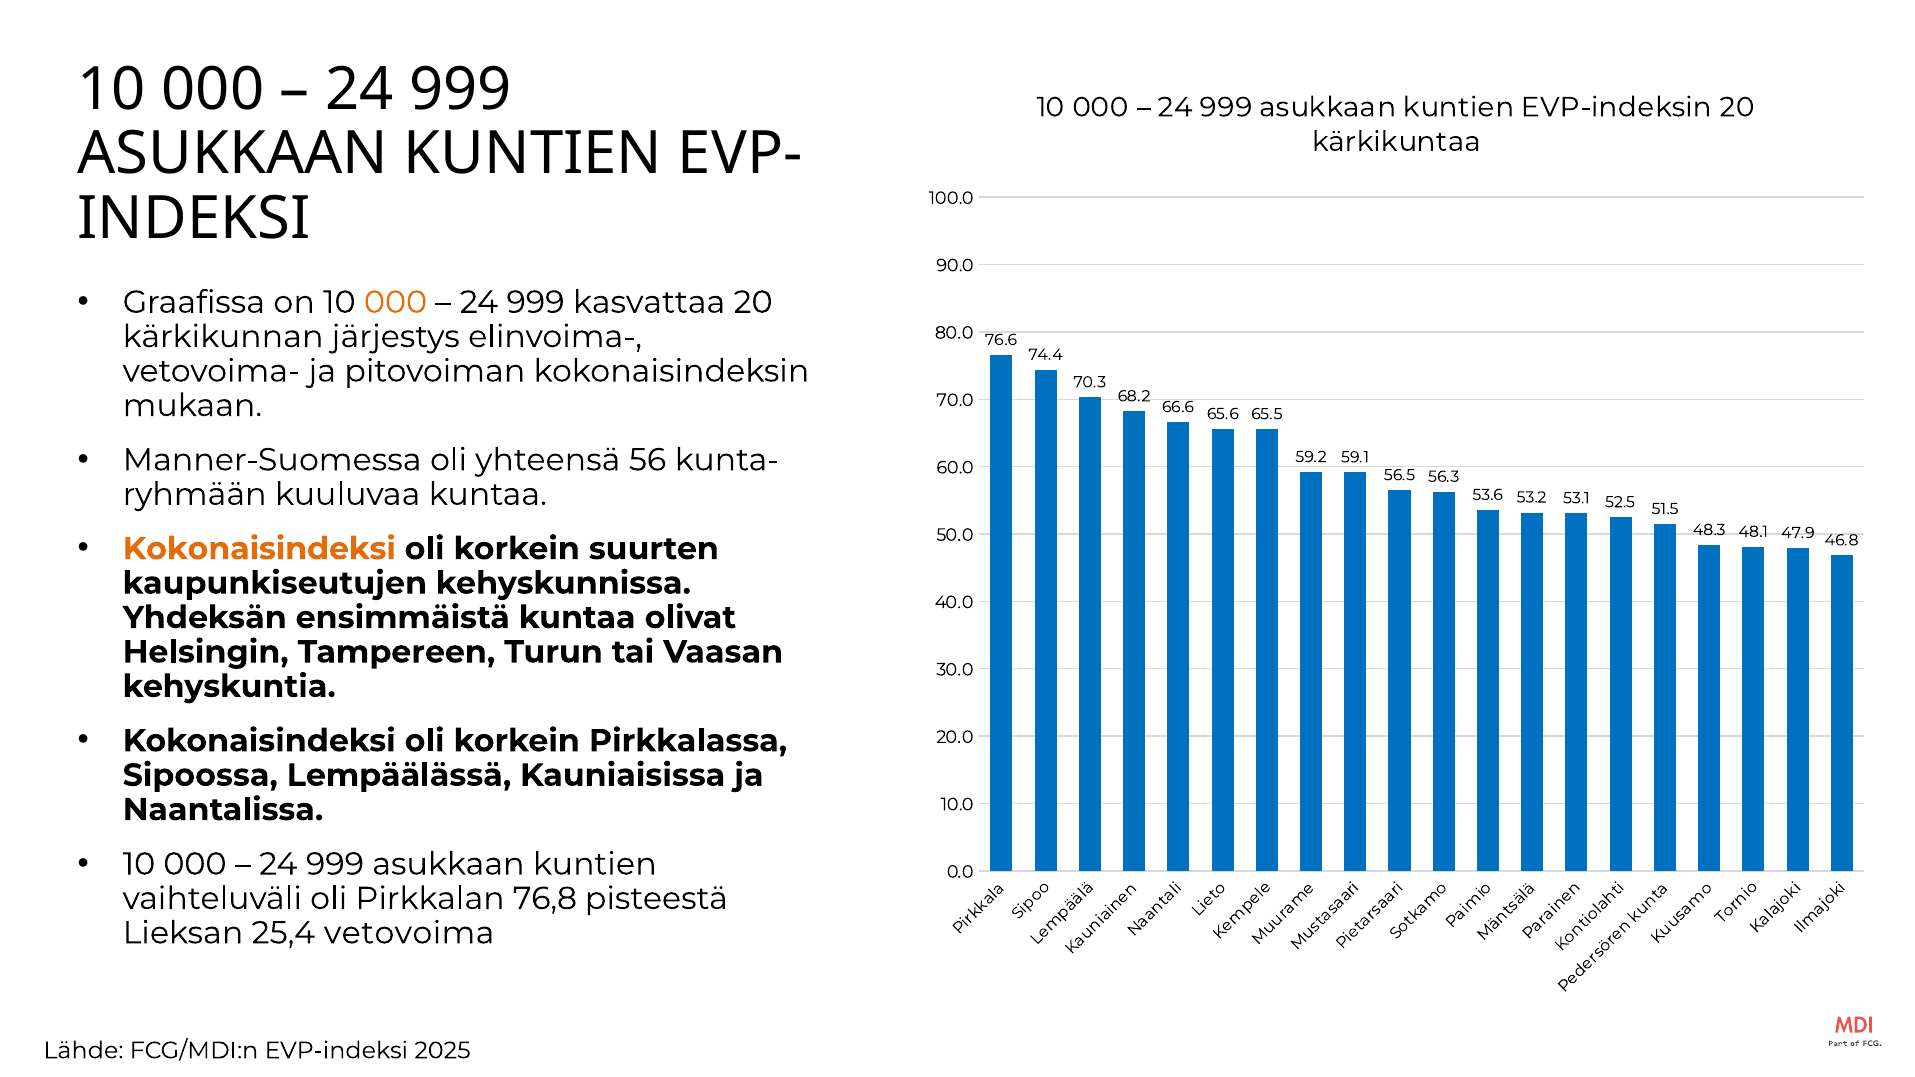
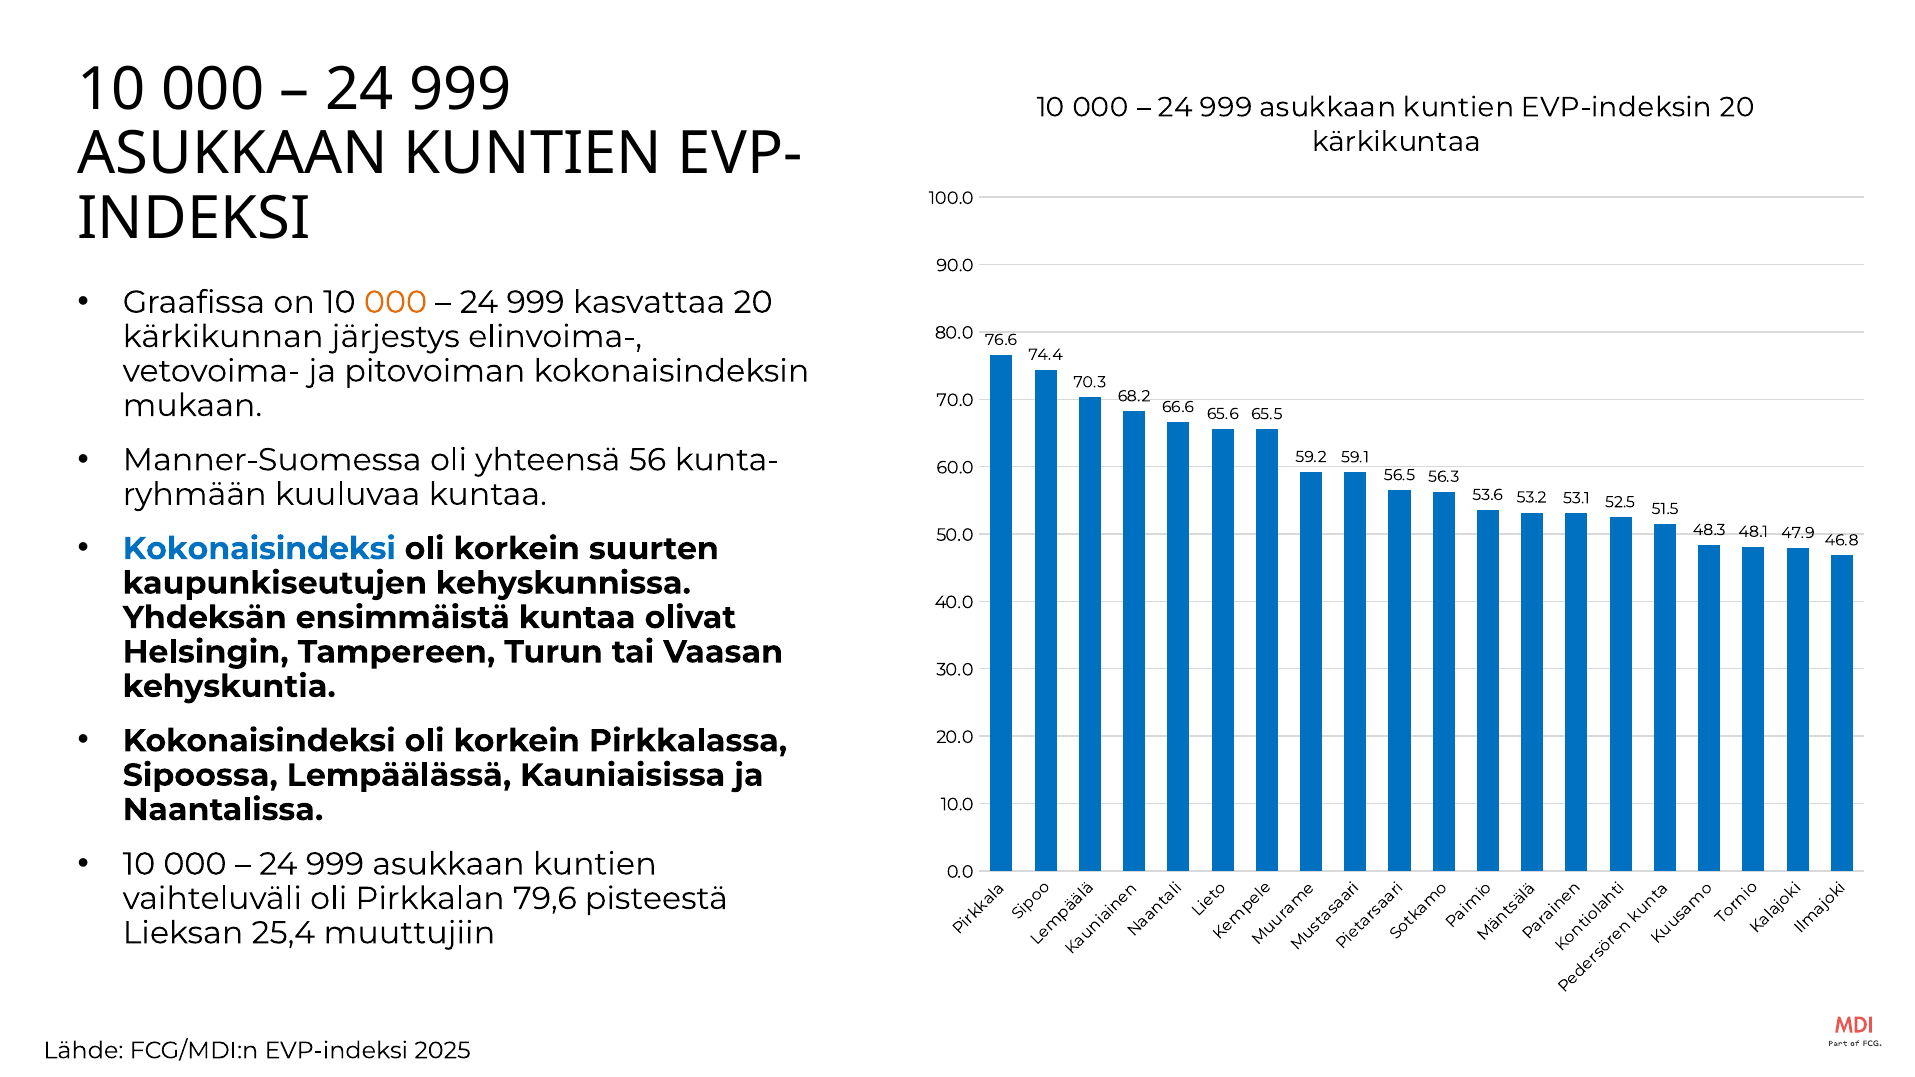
Kokonaisindeksi at (259, 549) colour: orange -> blue
76,8: 76,8 -> 79,6
vetovoima: vetovoima -> muuttujiin
